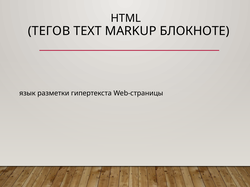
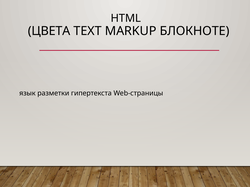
ТЕГОВ: ТЕГОВ -> ЦВЕТА
